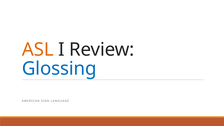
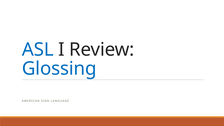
ASL colour: orange -> blue
